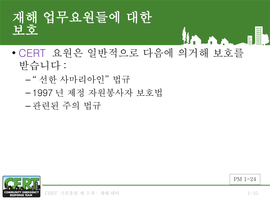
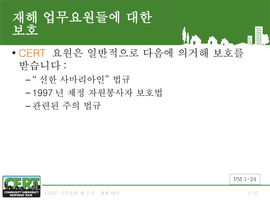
CERT at (32, 53) colour: purple -> orange
